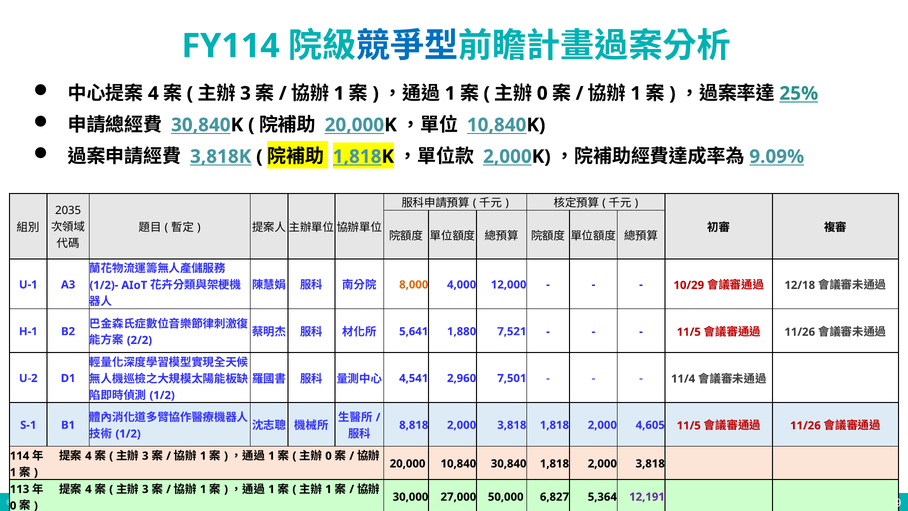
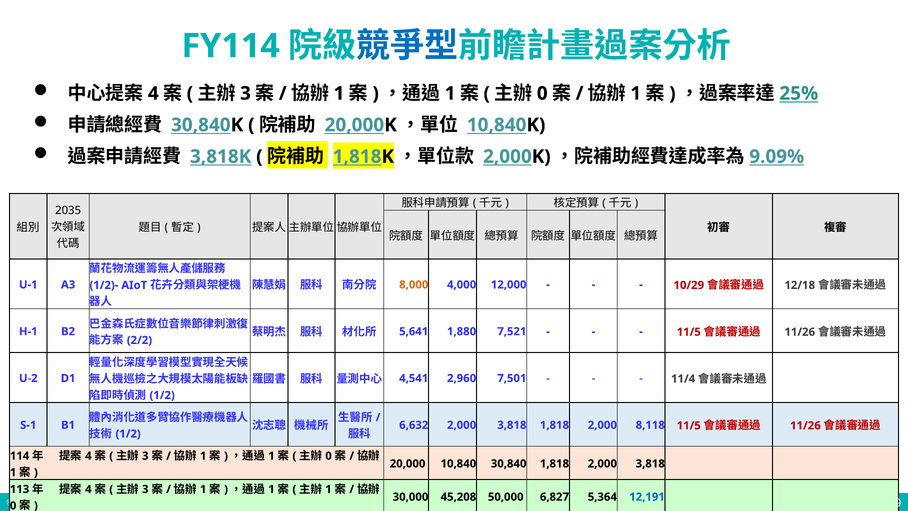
8,818: 8,818 -> 6,632
4,605: 4,605 -> 8,118
27,000: 27,000 -> 45,208
12,191 colour: purple -> blue
